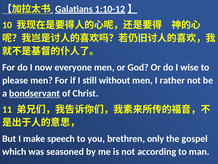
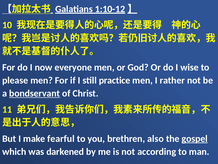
without: without -> practice
speech: speech -> fearful
only: only -> also
gospel underline: none -> present
seasoned: seasoned -> darkened
